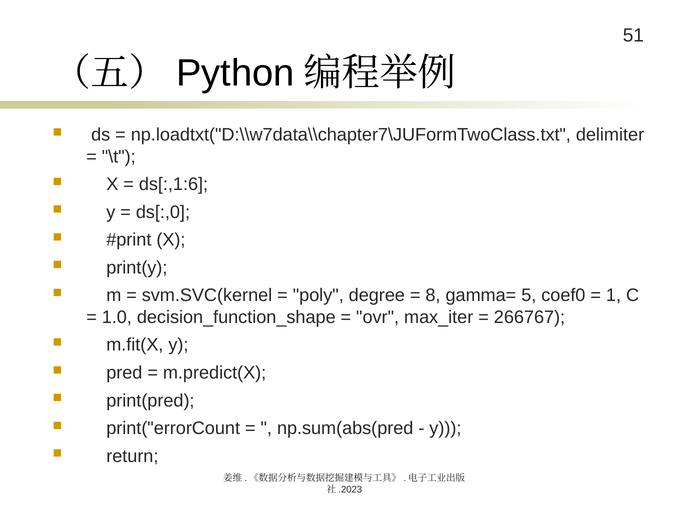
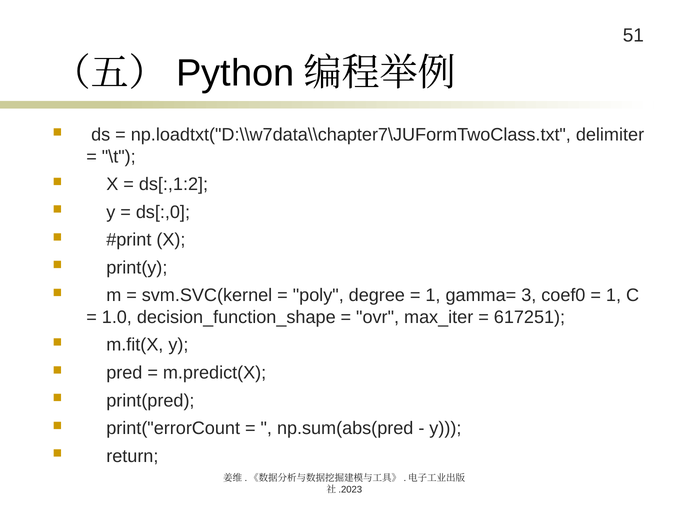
ds[:,1:6: ds[:,1:6 -> ds[:,1:2
8 at (433, 296): 8 -> 1
5: 5 -> 3
266767: 266767 -> 617251
